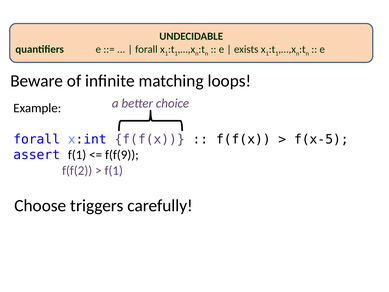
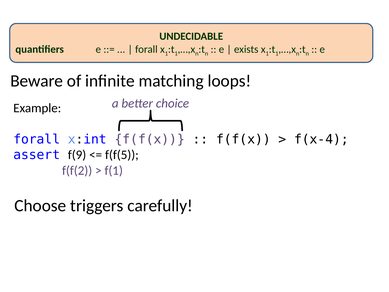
f(x-5: f(x-5 -> f(x-4
assert f(1: f(1 -> f(9
f(f(9: f(f(9 -> f(f(5
